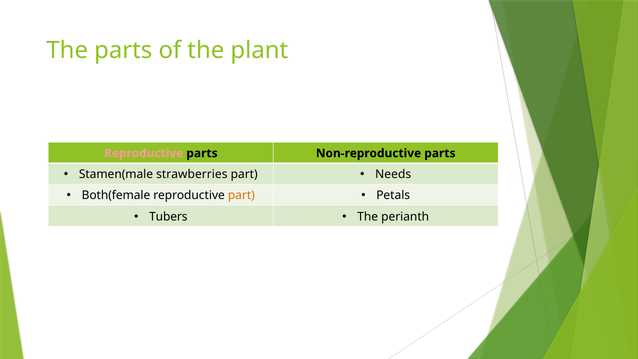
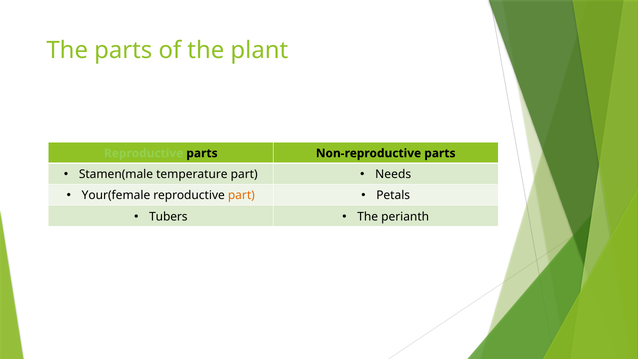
Reproductive at (144, 153) colour: pink -> light green
strawberries: strawberries -> temperature
Both(female: Both(female -> Your(female
